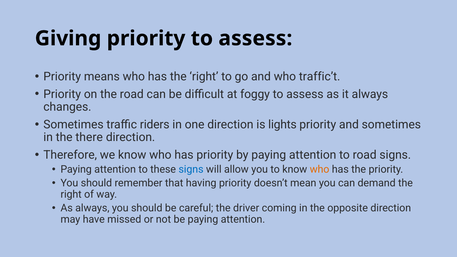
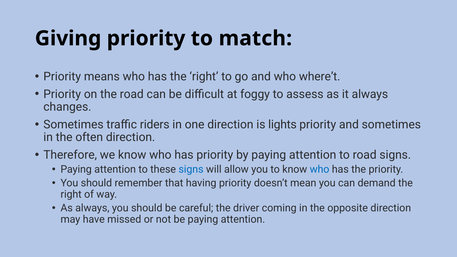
priority to assess: assess -> match
traffic’t: traffic’t -> where’t
there: there -> often
who at (320, 169) colour: orange -> blue
